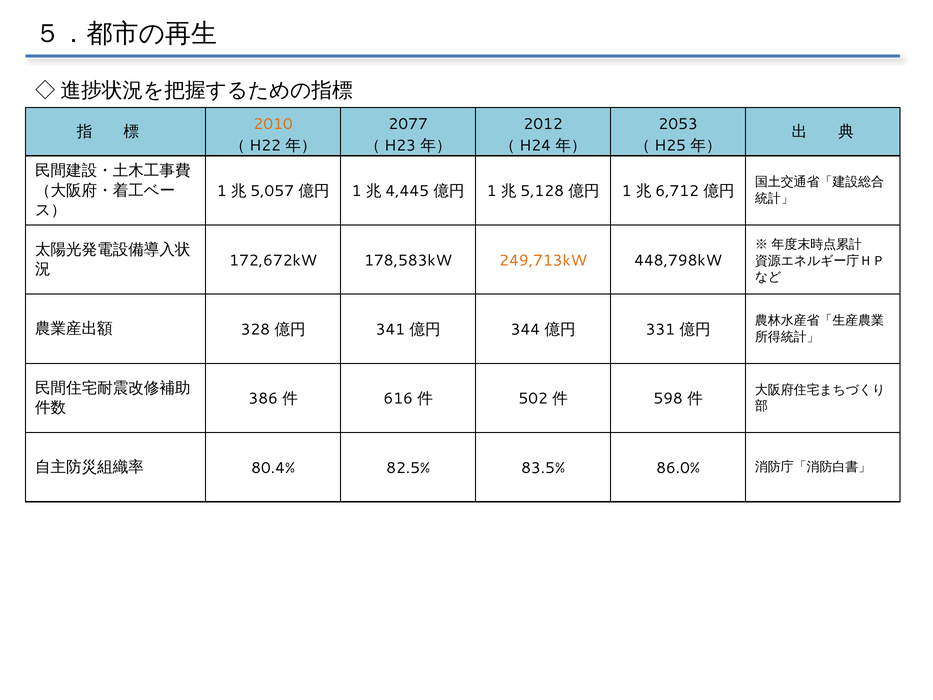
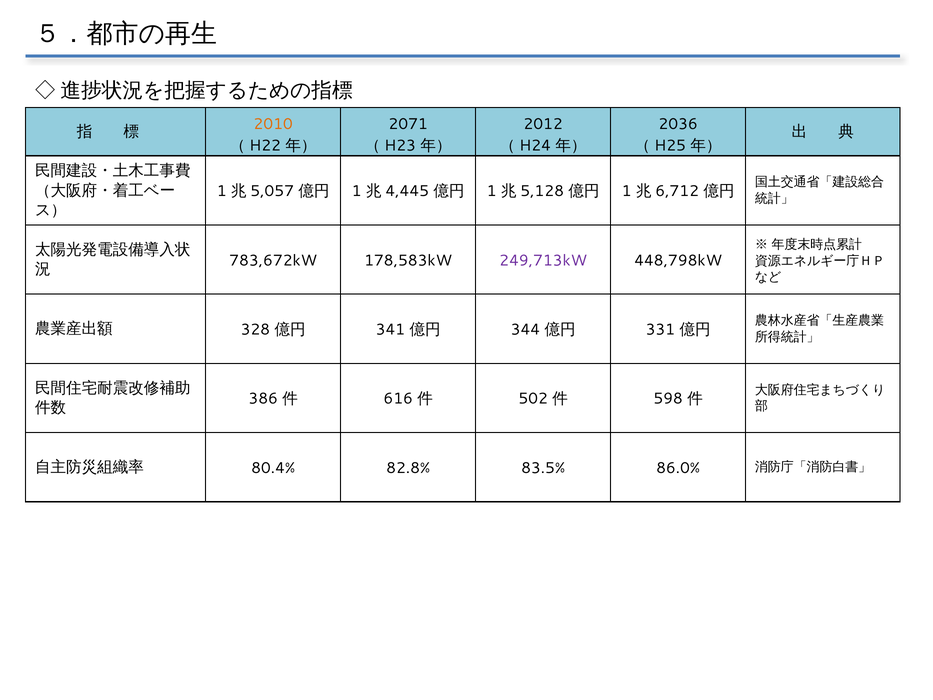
2077: 2077 -> 2071
2053: 2053 -> 2036
172,672kW: 172,672kW -> 783,672kW
249,713kW colour: orange -> purple
82.5%: 82.5% -> 82.8%
